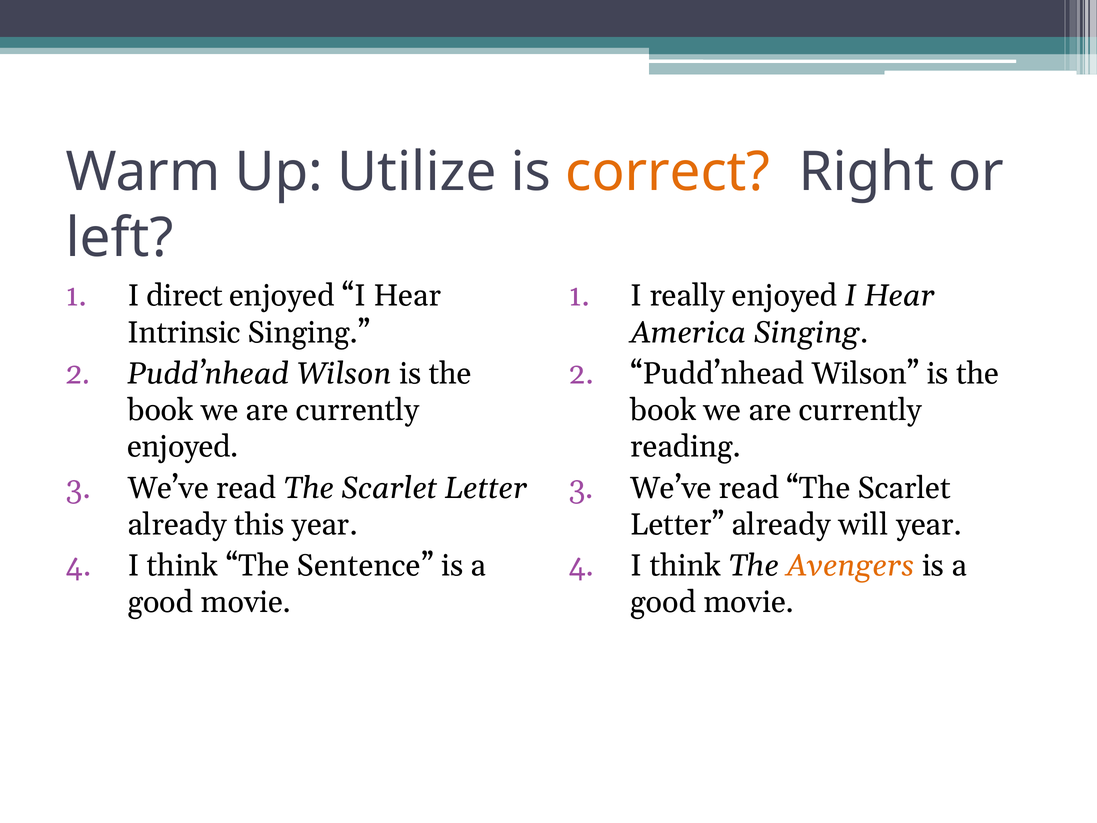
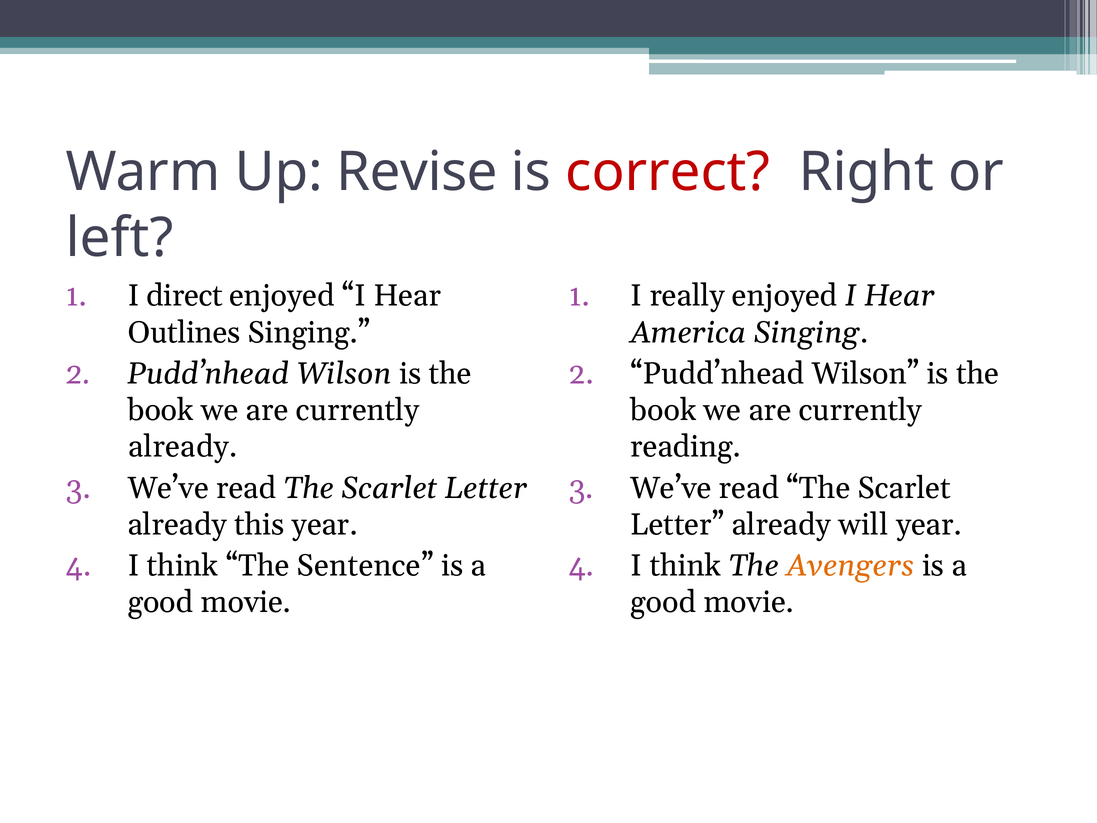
Utilize: Utilize -> Revise
correct colour: orange -> red
Intrinsic: Intrinsic -> Outlines
enjoyed at (183, 447): enjoyed -> already
